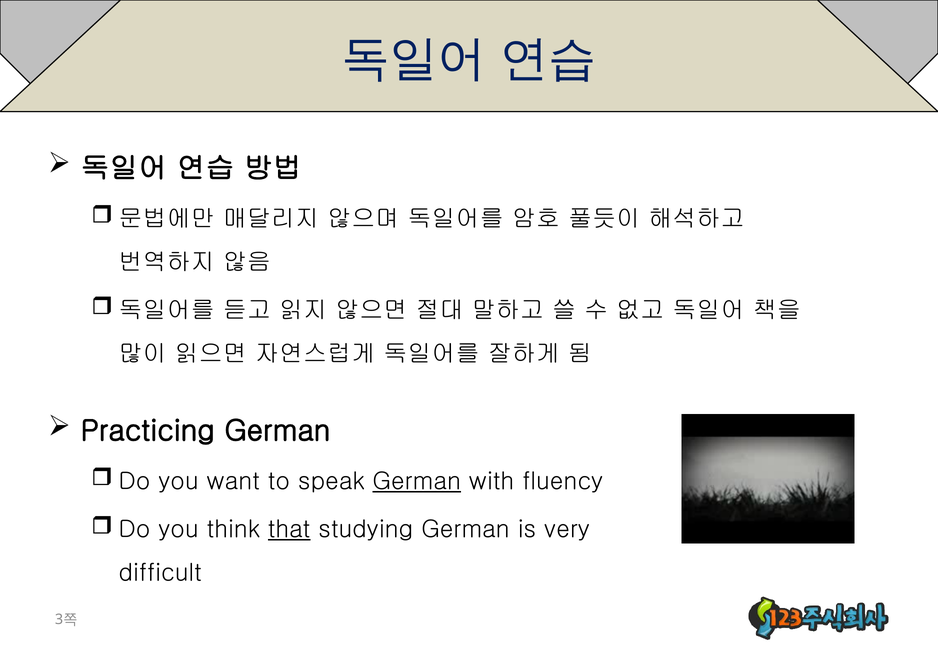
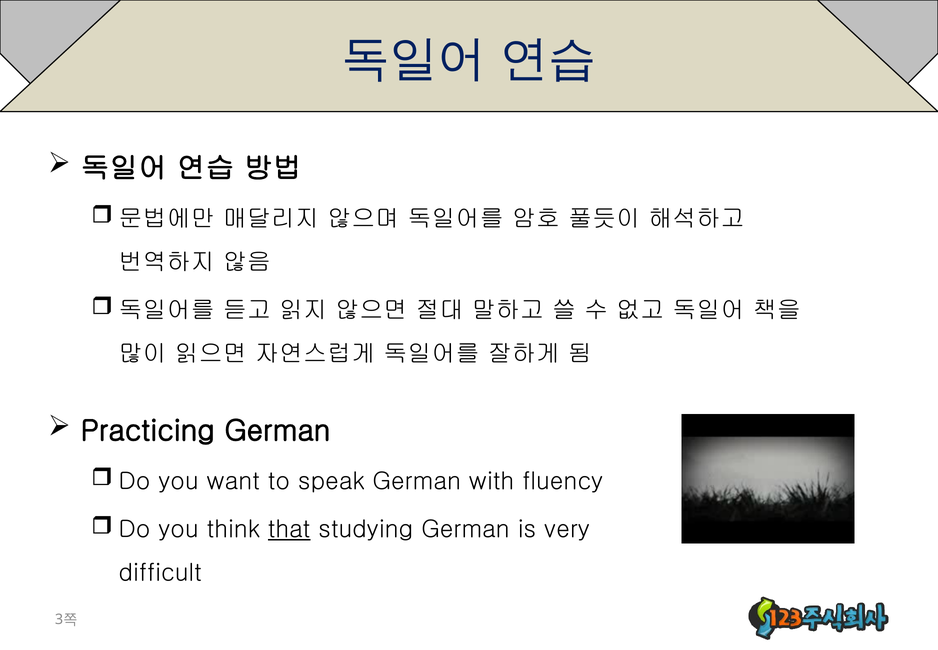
German at (417, 481) underline: present -> none
